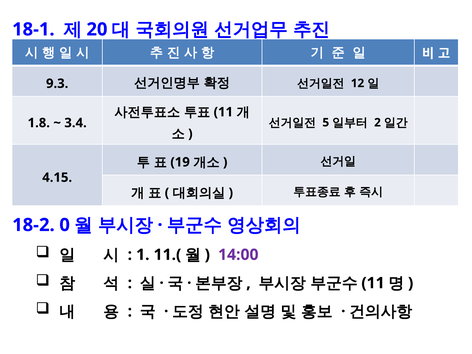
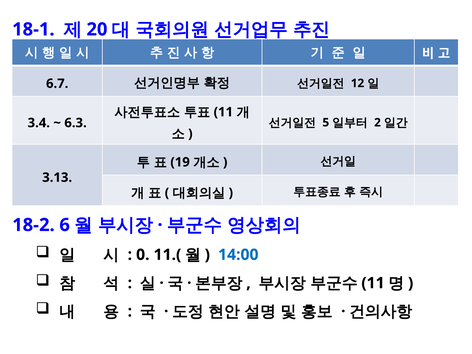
9.3: 9.3 -> 6.7
1.8: 1.8 -> 3.4
3.4: 3.4 -> 6.3
4.15: 4.15 -> 3.13
0: 0 -> 6
1: 1 -> 0
14:00 colour: purple -> blue
